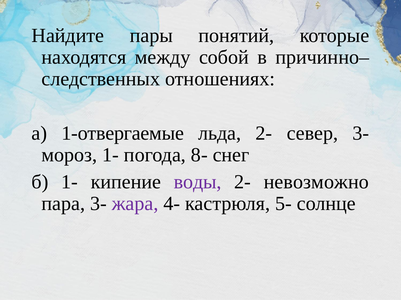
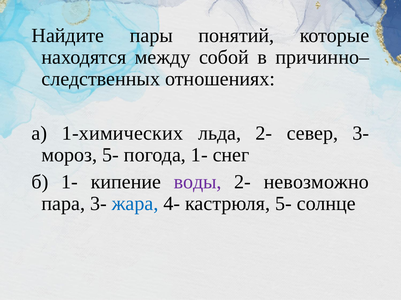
1-отвергаемые: 1-отвергаемые -> 1-химических
мороз 1-: 1- -> 5-
погода 8-: 8- -> 1-
жара colour: purple -> blue
